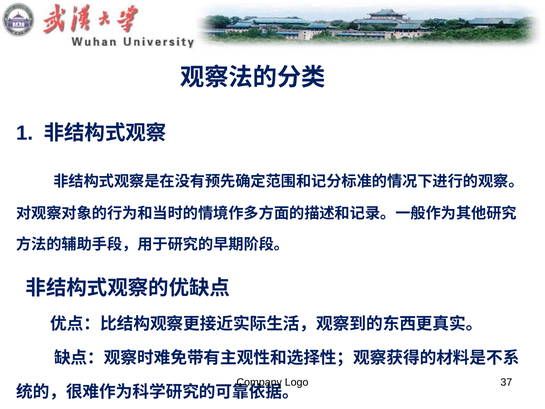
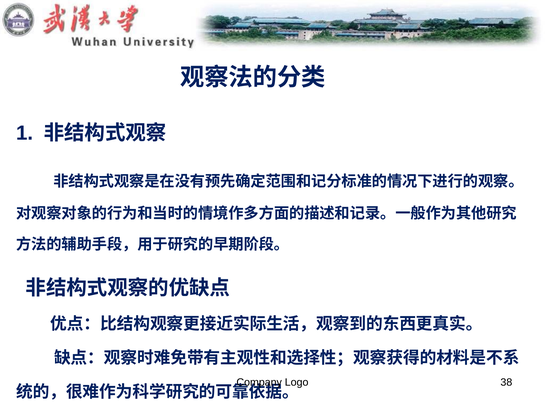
37: 37 -> 38
